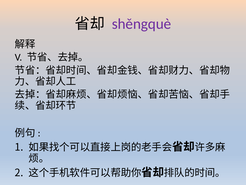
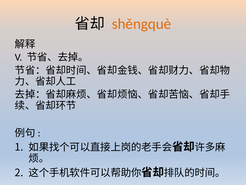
shěngquè colour: purple -> orange
